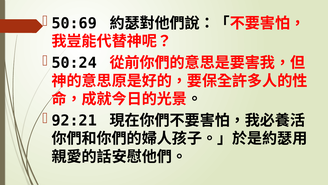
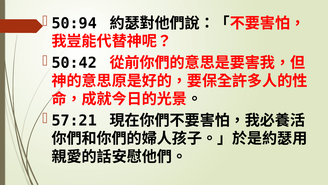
50:69: 50:69 -> 50:94
50:24: 50:24 -> 50:42
92:21: 92:21 -> 57:21
